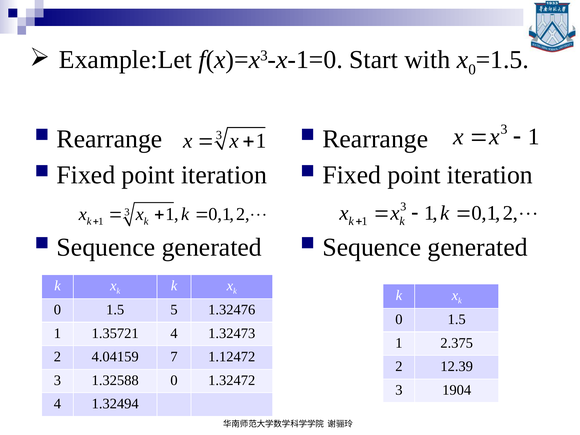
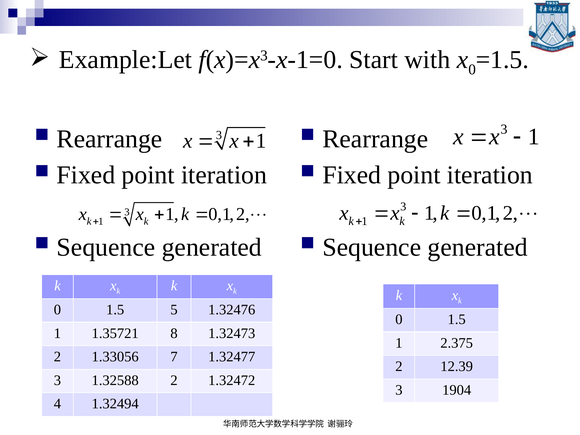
1.35721 4: 4 -> 8
4.04159: 4.04159 -> 1.33056
1.12472: 1.12472 -> 1.32477
1.32588 0: 0 -> 2
